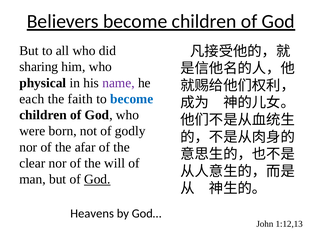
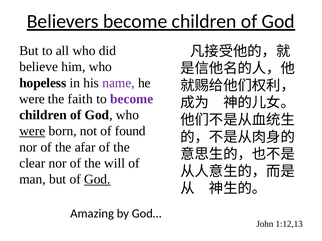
sharing: sharing -> believe
physical: physical -> hopeless
each at (32, 99): each -> were
become at (132, 99) colour: blue -> purple
were at (32, 131) underline: none -> present
godly: godly -> found
Heavens: Heavens -> Amazing
